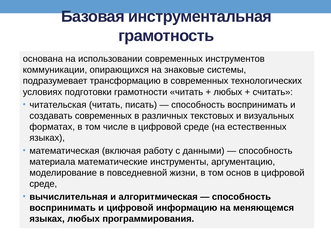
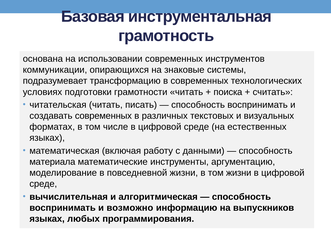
любых at (228, 92): любых -> поиска
том основ: основ -> жизни
и цифровой: цифровой -> возможно
меняющемся: меняющемся -> выпускников
